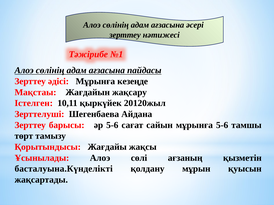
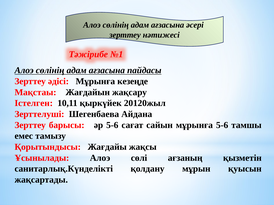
төрт: төрт -> емес
басталуына.Күнделікті: басталуына.Күнделікті -> санитарлық.Күнделікті
